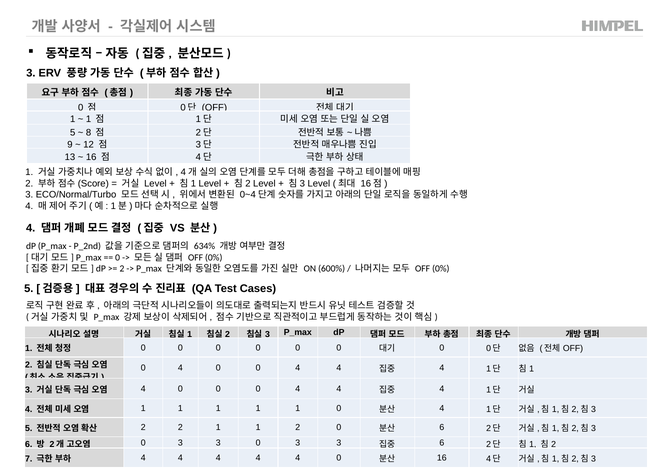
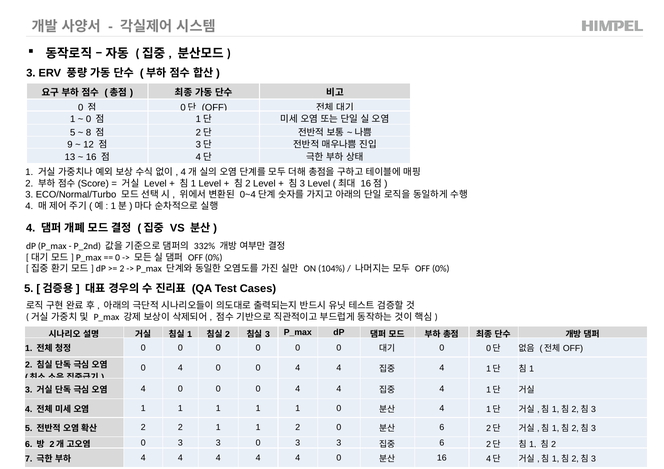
1 at (89, 119): 1 -> 0
634%: 634% -> 332%
600%: 600% -> 104%
